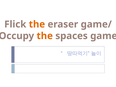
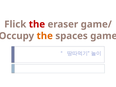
the at (37, 24) colour: orange -> red
